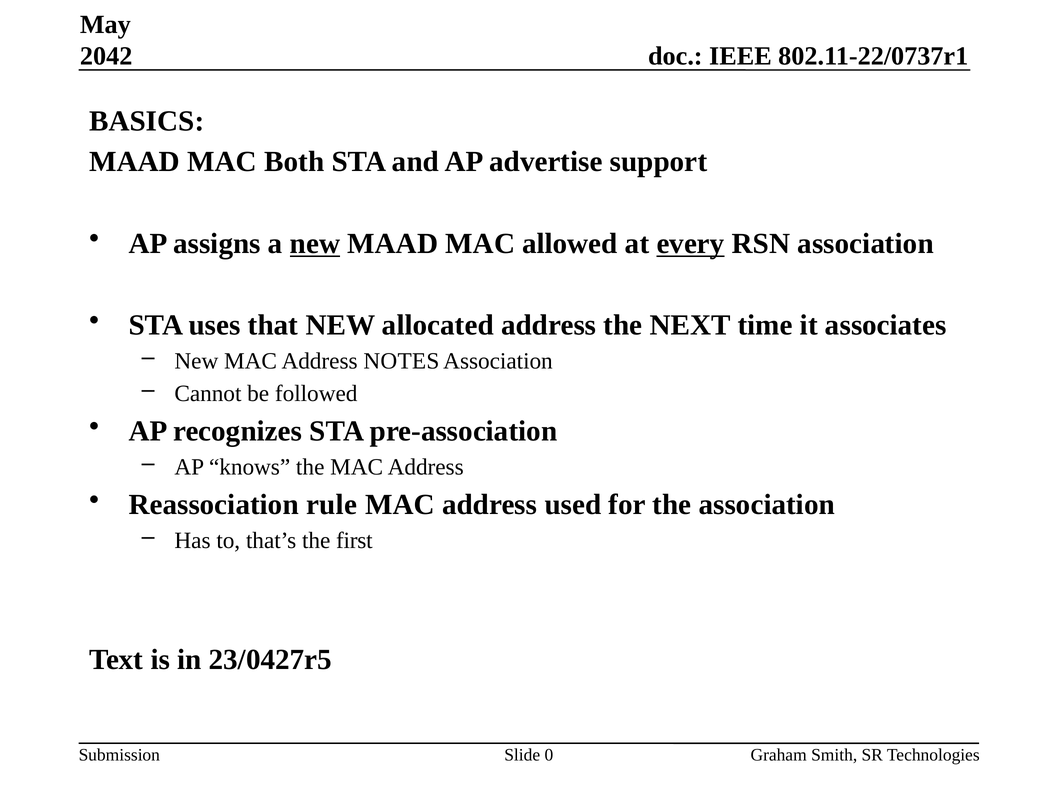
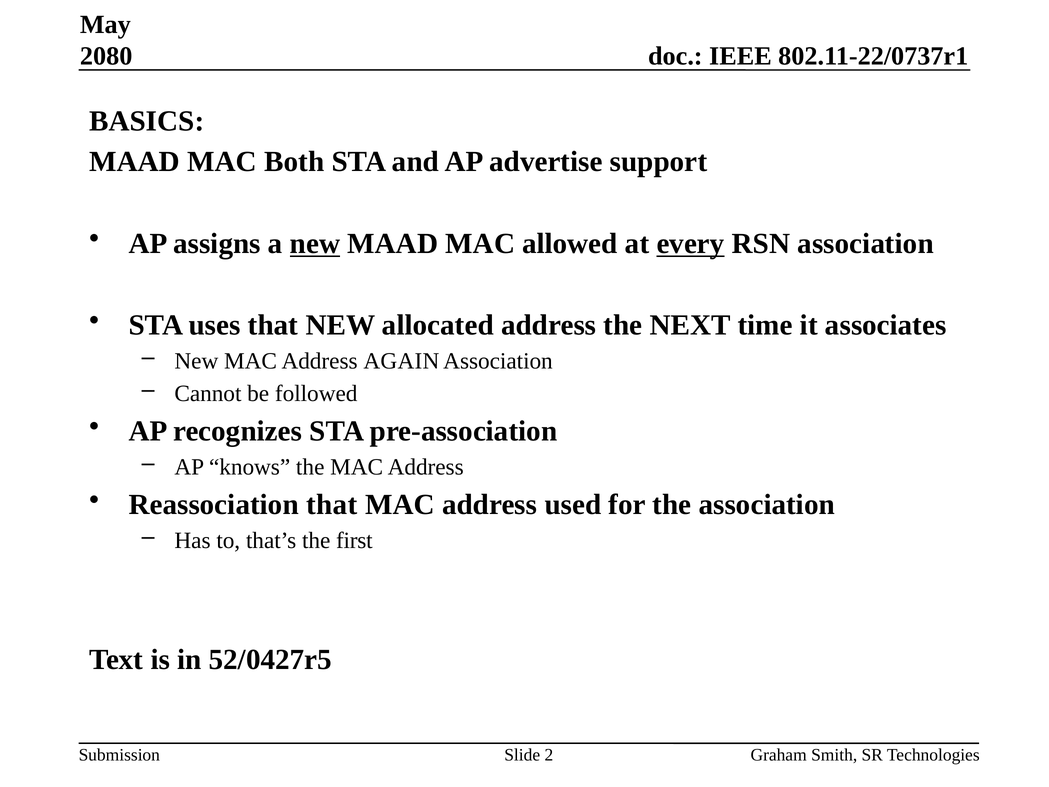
2042: 2042 -> 2080
NOTES: NOTES -> AGAIN
Reassociation rule: rule -> that
23/0427r5: 23/0427r5 -> 52/0427r5
0: 0 -> 2
